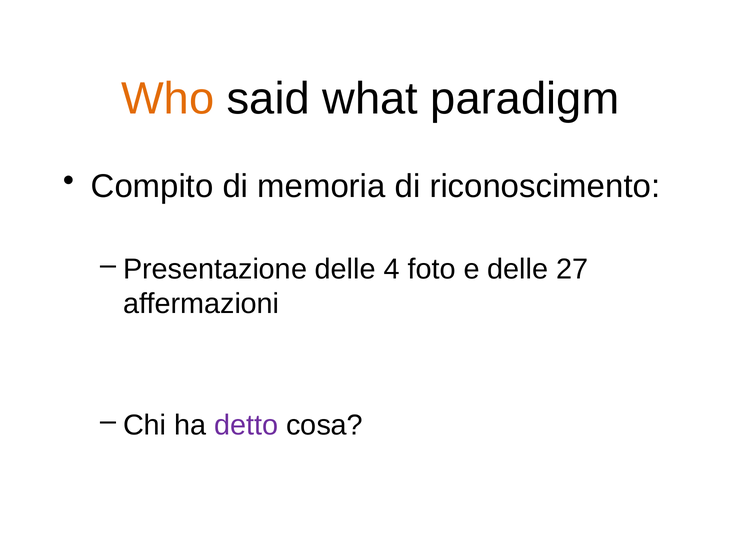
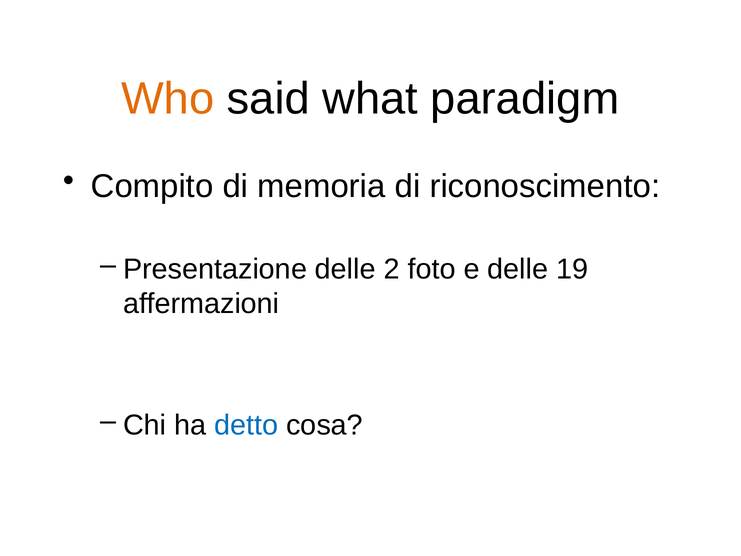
4: 4 -> 2
27: 27 -> 19
detto colour: purple -> blue
